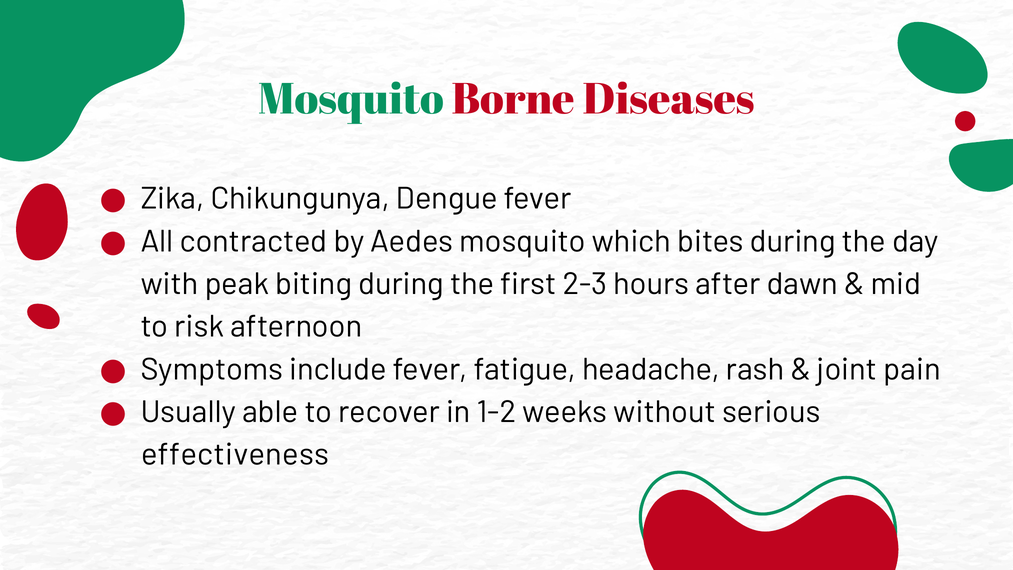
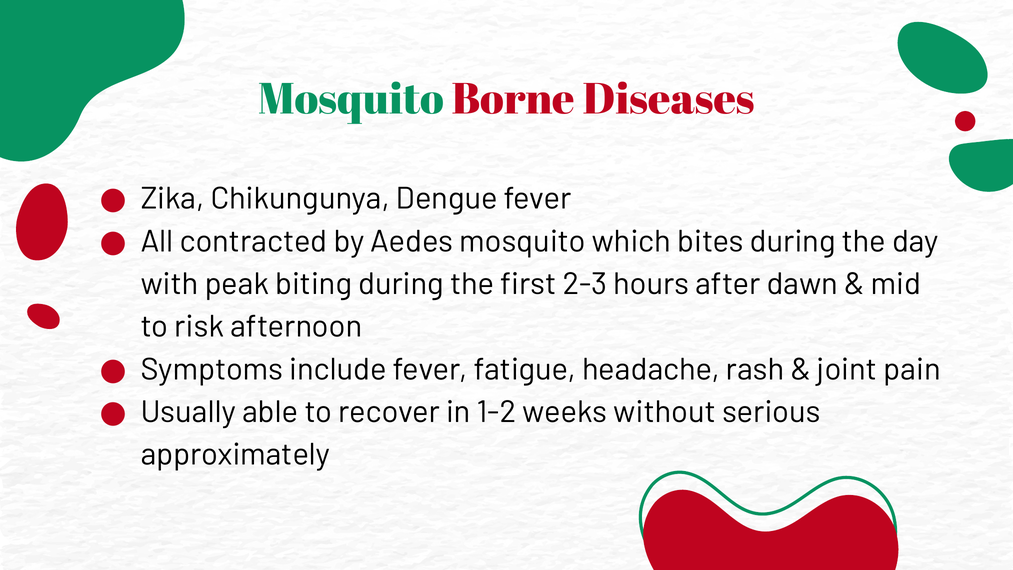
effectiveness: effectiveness -> approximately
